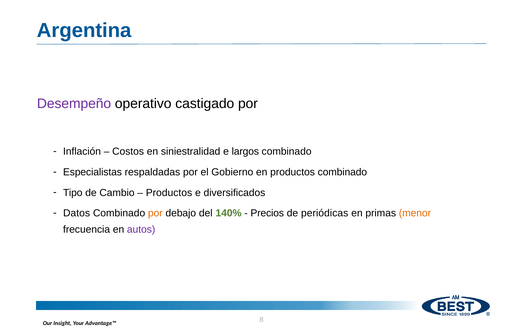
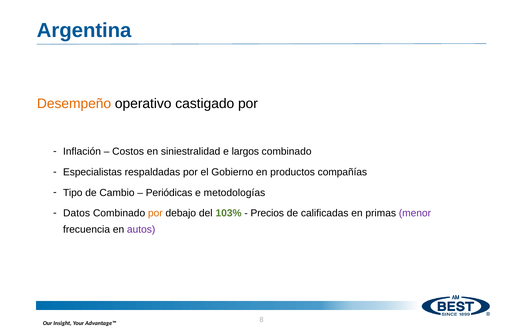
Desempeño colour: purple -> orange
productos combinado: combinado -> compañías
Productos at (169, 193): Productos -> Periódicas
diversificados: diversificados -> metodologías
140%: 140% -> 103%
periódicas: periódicas -> calificadas
menor colour: orange -> purple
